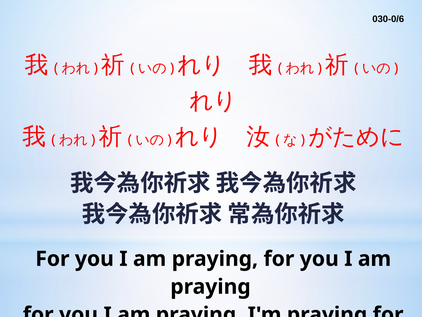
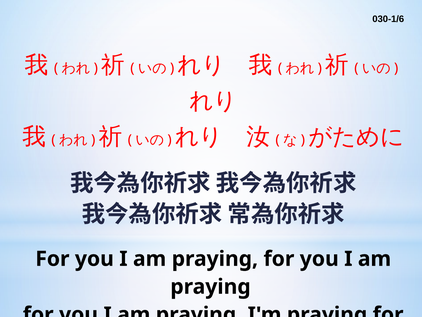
030-0/6: 030-0/6 -> 030-1/6
